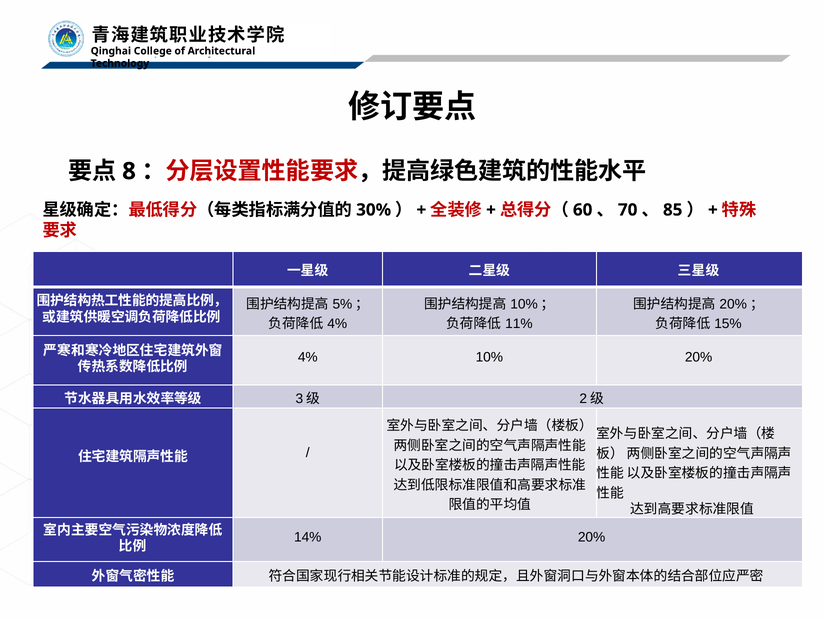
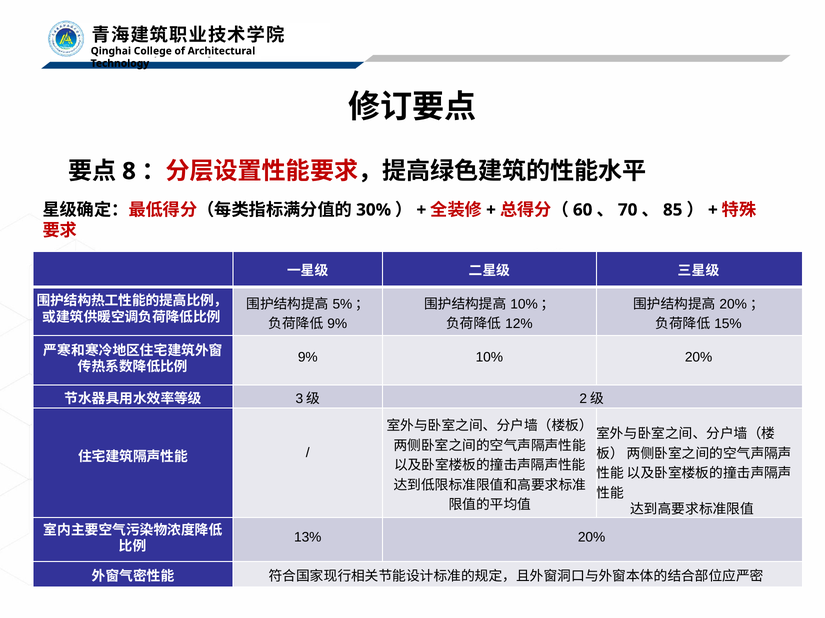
4% at (337, 324): 4% -> 9%
11%: 11% -> 12%
4% at (308, 358): 4% -> 9%
14%: 14% -> 13%
